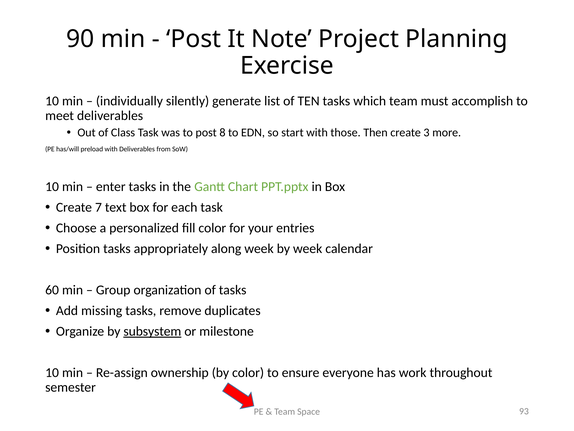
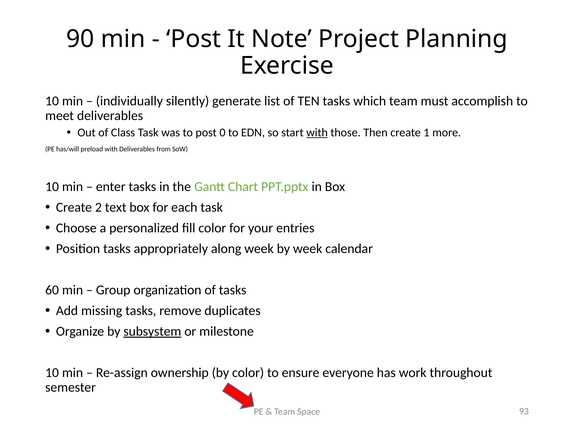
8: 8 -> 0
with at (317, 132) underline: none -> present
3: 3 -> 1
7: 7 -> 2
